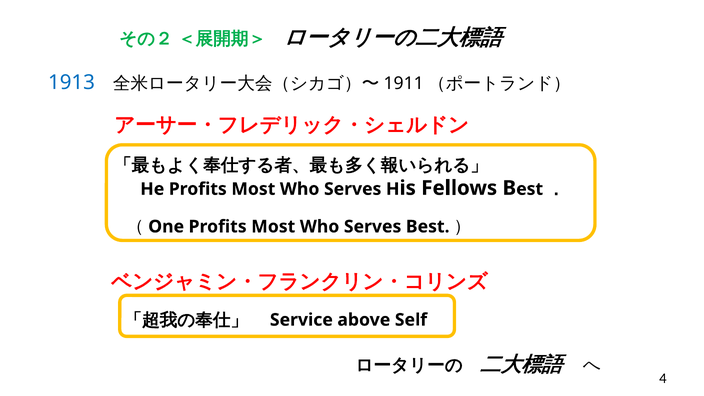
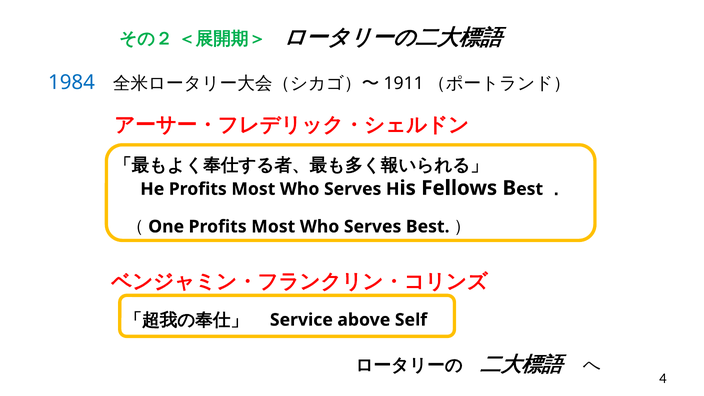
1913: 1913 -> 1984
